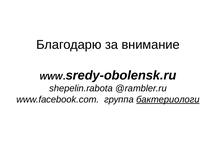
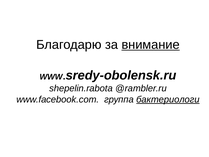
внимание underline: none -> present
